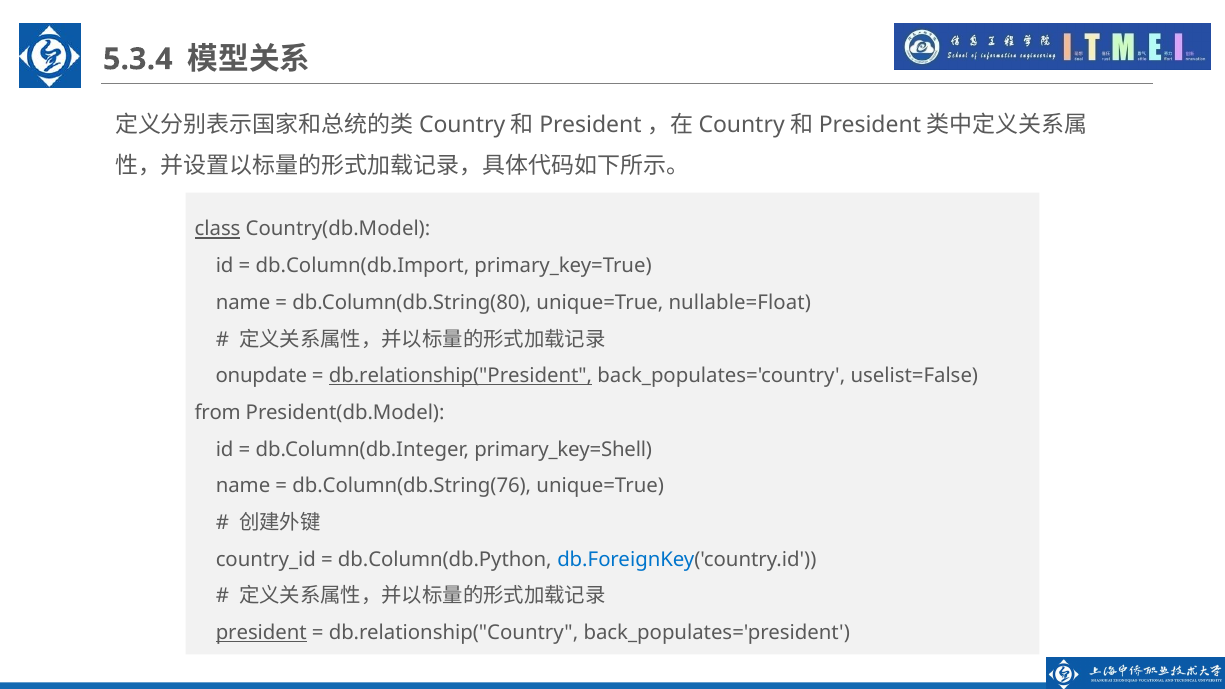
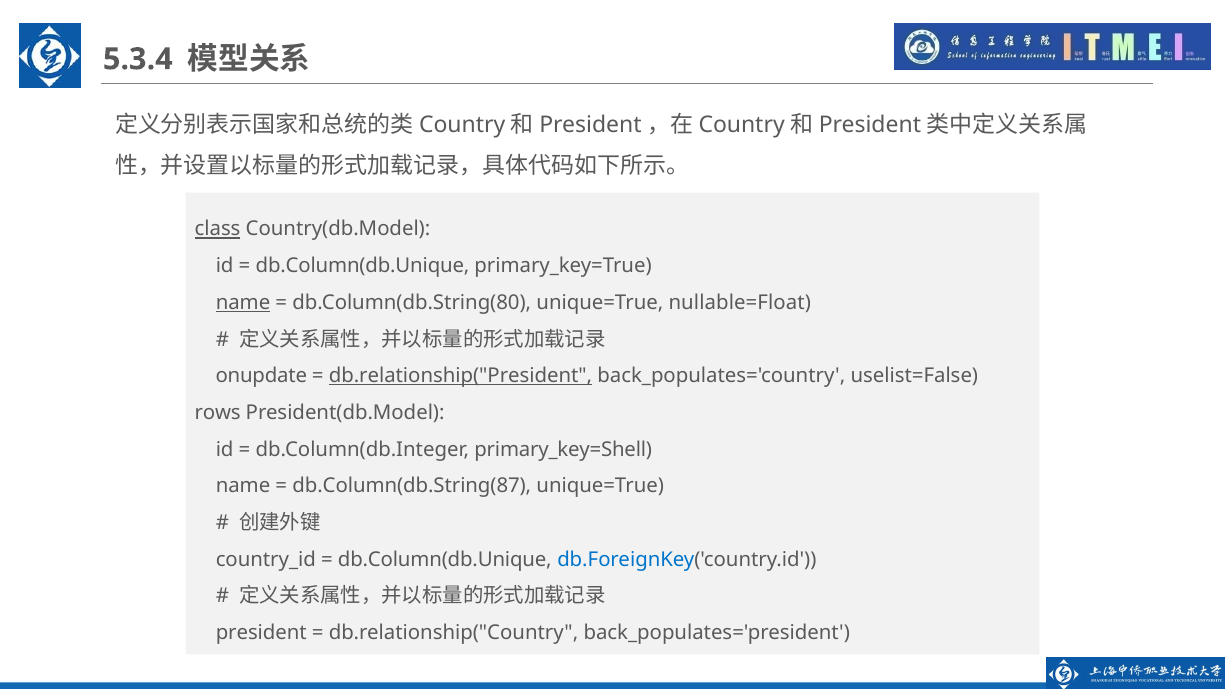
db.Column(db.Import at (362, 266): db.Column(db.Import -> db.Column(db.Unique
name at (243, 303) underline: none -> present
from: from -> rows
db.Column(db.String(76: db.Column(db.String(76 -> db.Column(db.String(87
db.Column(db.Python at (445, 560): db.Column(db.Python -> db.Column(db.Unique
president underline: present -> none
